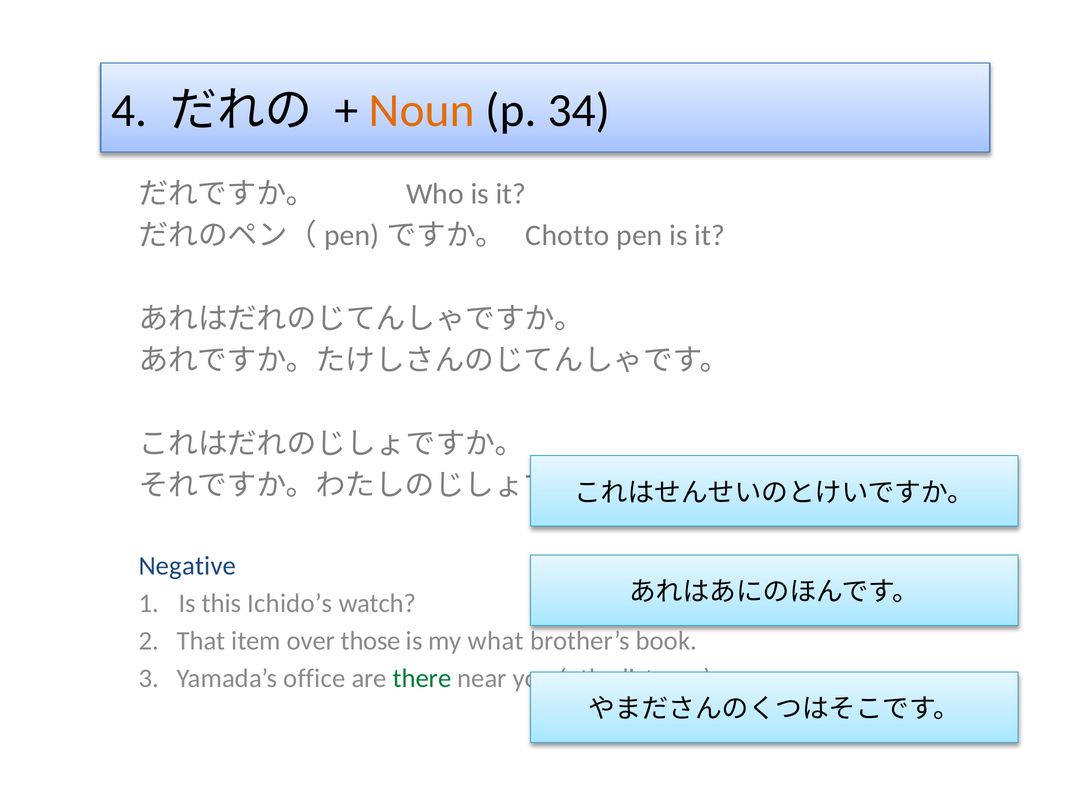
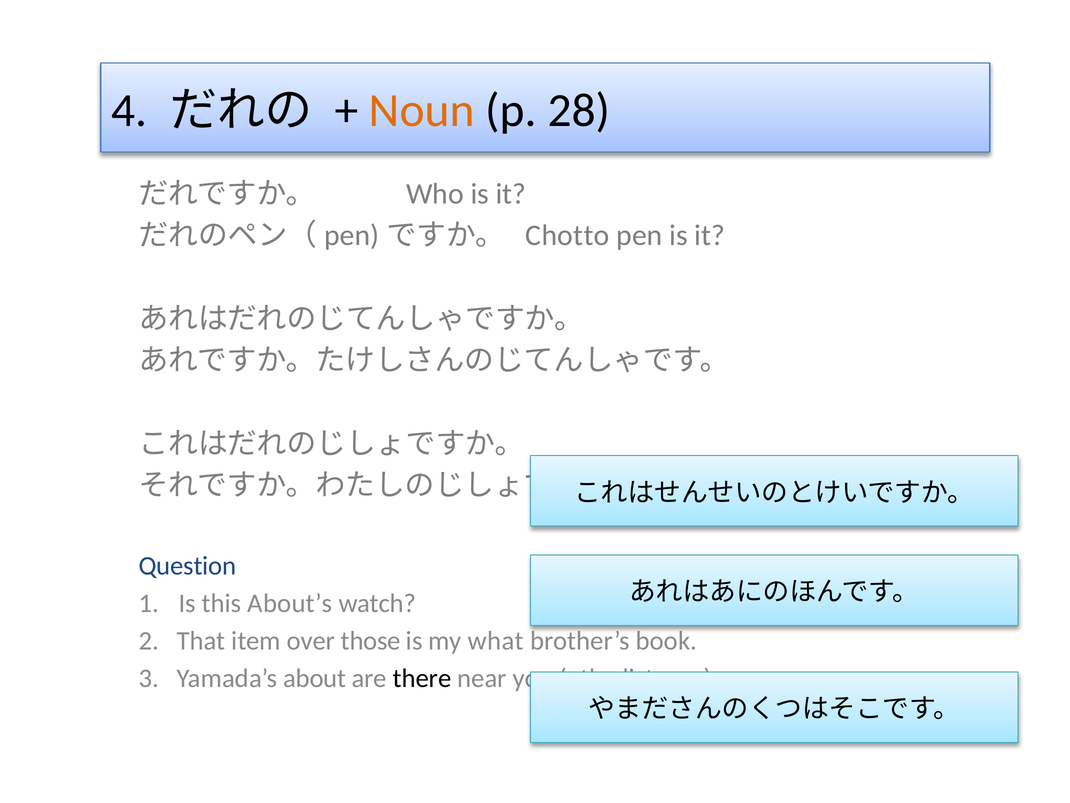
34: 34 -> 28
Negative: Negative -> Question
Ichido’s: Ichido’s -> About’s
office: office -> about
there colour: green -> black
